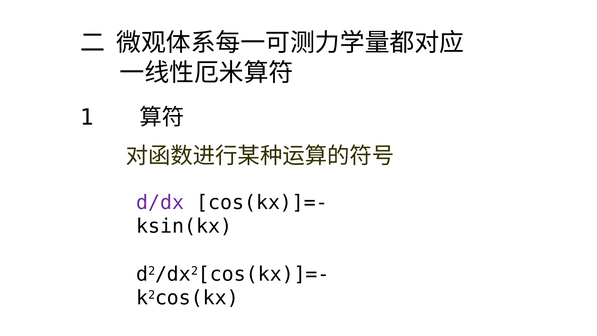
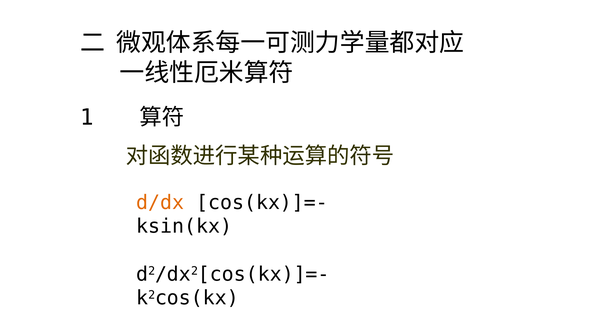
d/dx colour: purple -> orange
